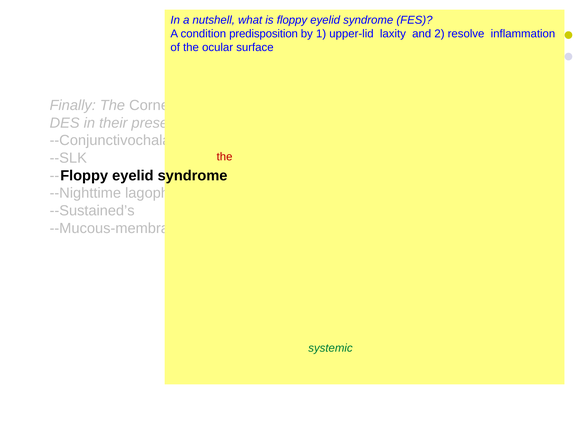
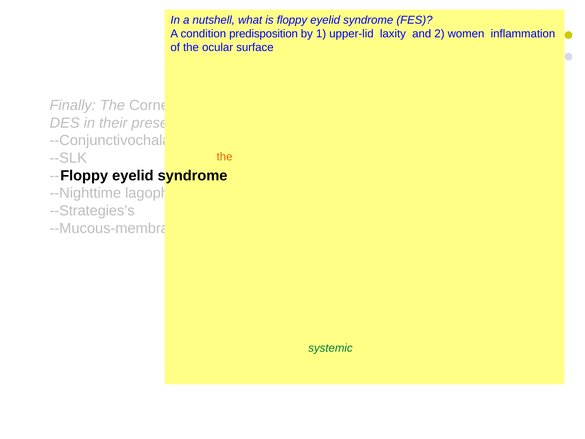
resolve: resolve -> women
the at (225, 157) colour: red -> orange
--Sustained’s: --Sustained’s -> --Strategies’s
